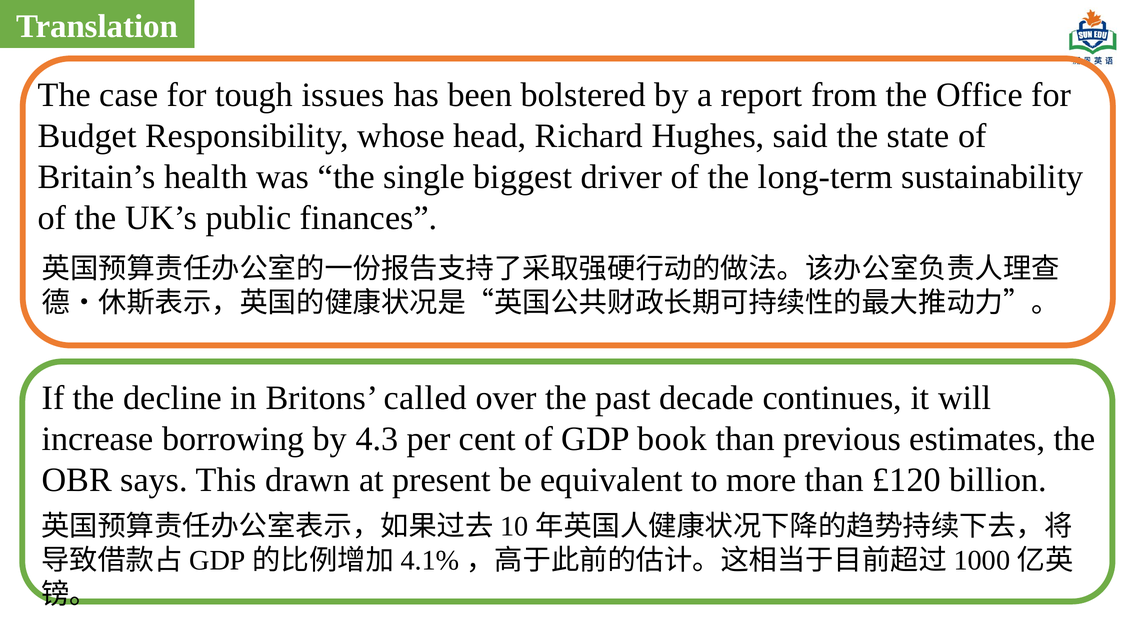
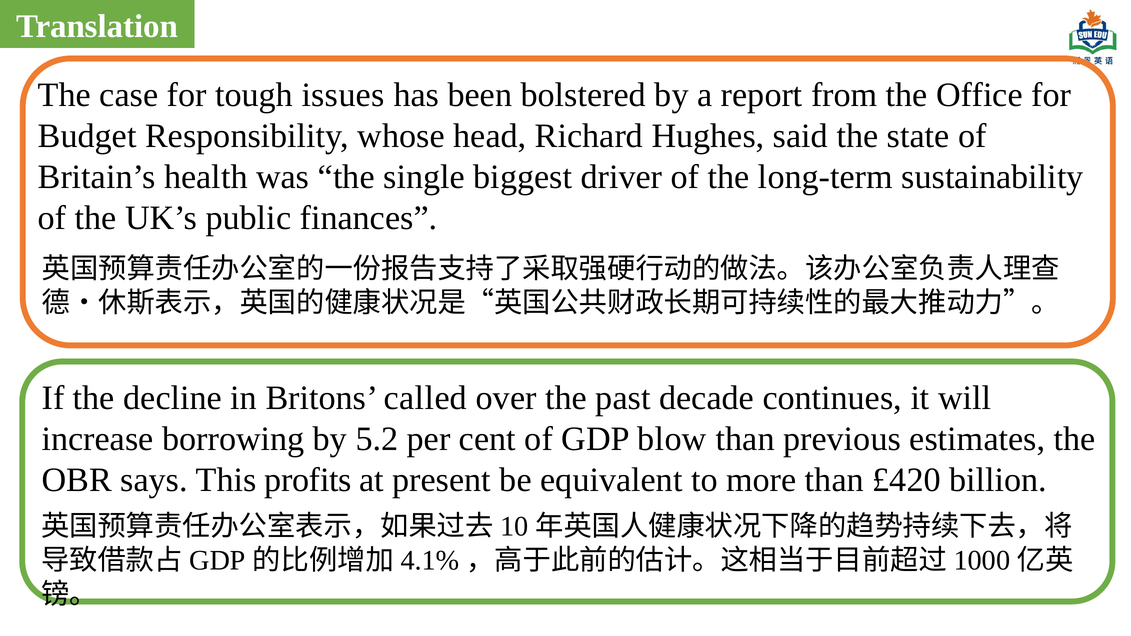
4.3: 4.3 -> 5.2
book: book -> blow
drawn: drawn -> profits
£120: £120 -> £420
